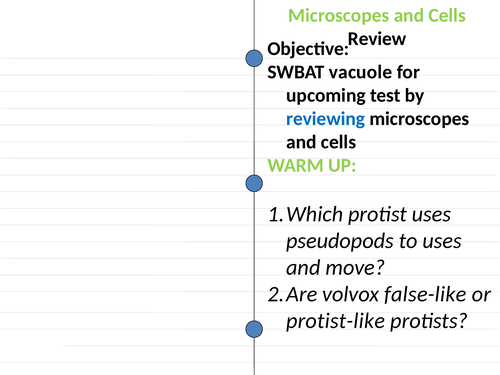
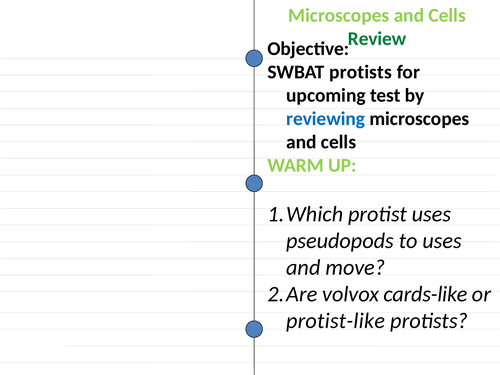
Review colour: black -> green
SWBAT vacuole: vacuole -> protists
false-like: false-like -> cards-like
